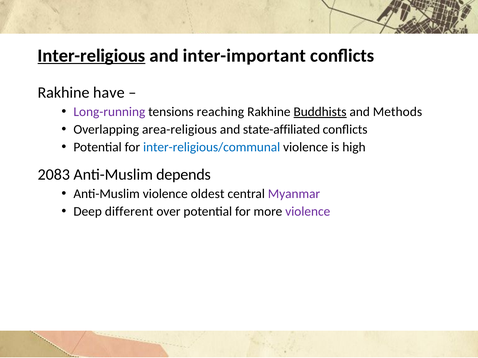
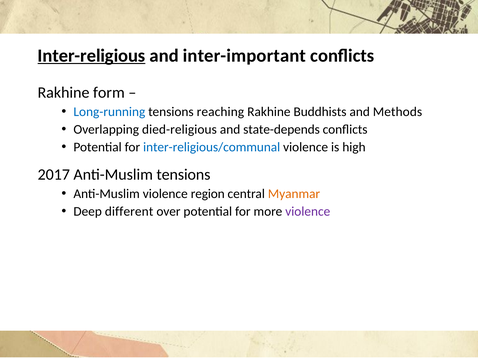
have: have -> form
Long-running colour: purple -> blue
Buddhists underline: present -> none
area-religious: area-religious -> died-religious
state-affiliated: state-affiliated -> state-depends
2083: 2083 -> 2017
Anti-Muslim depends: depends -> tensions
oldest: oldest -> region
Myanmar colour: purple -> orange
